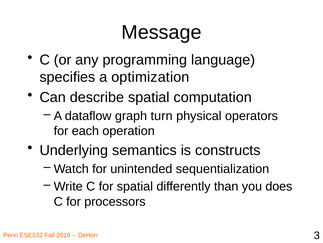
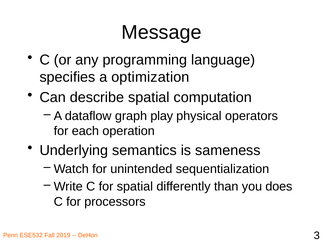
turn: turn -> play
constructs: constructs -> sameness
